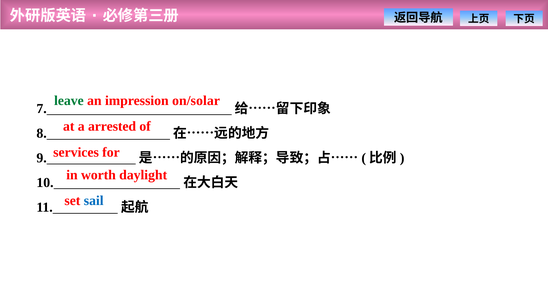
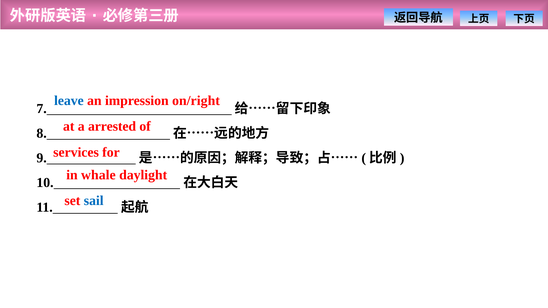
leave colour: green -> blue
on/solar: on/solar -> on/right
worth: worth -> whale
